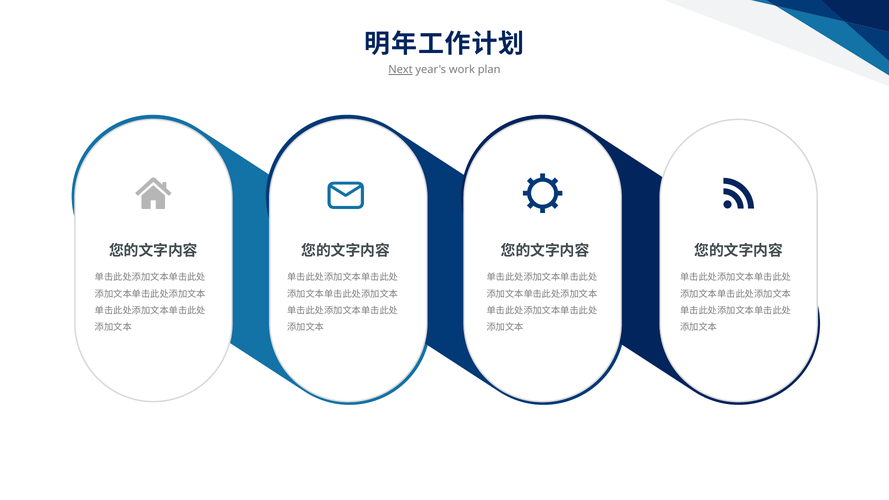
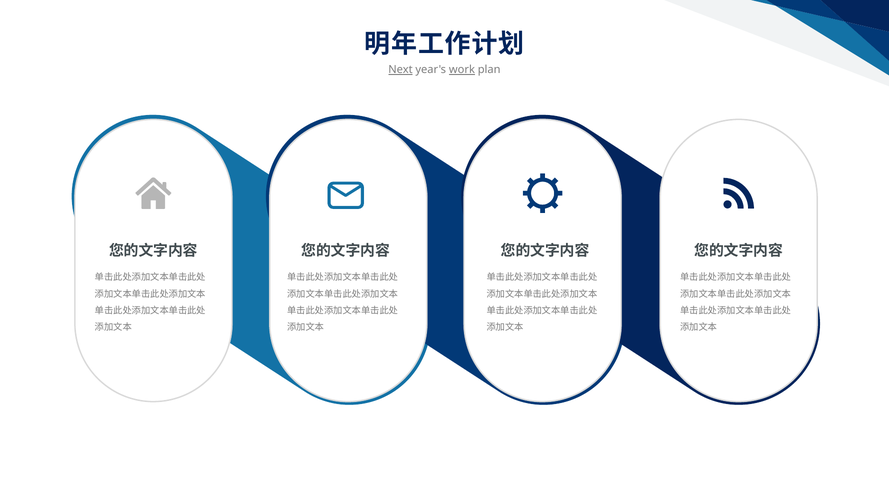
work underline: none -> present
